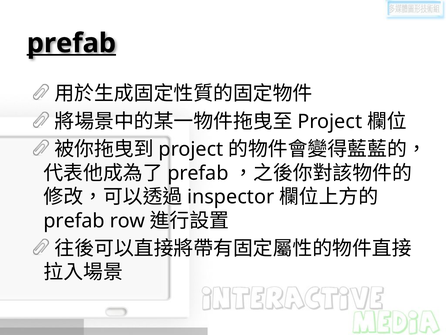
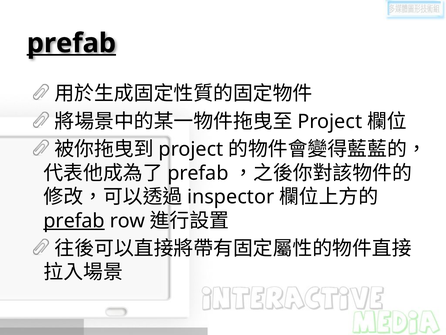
prefab at (74, 220) underline: none -> present
